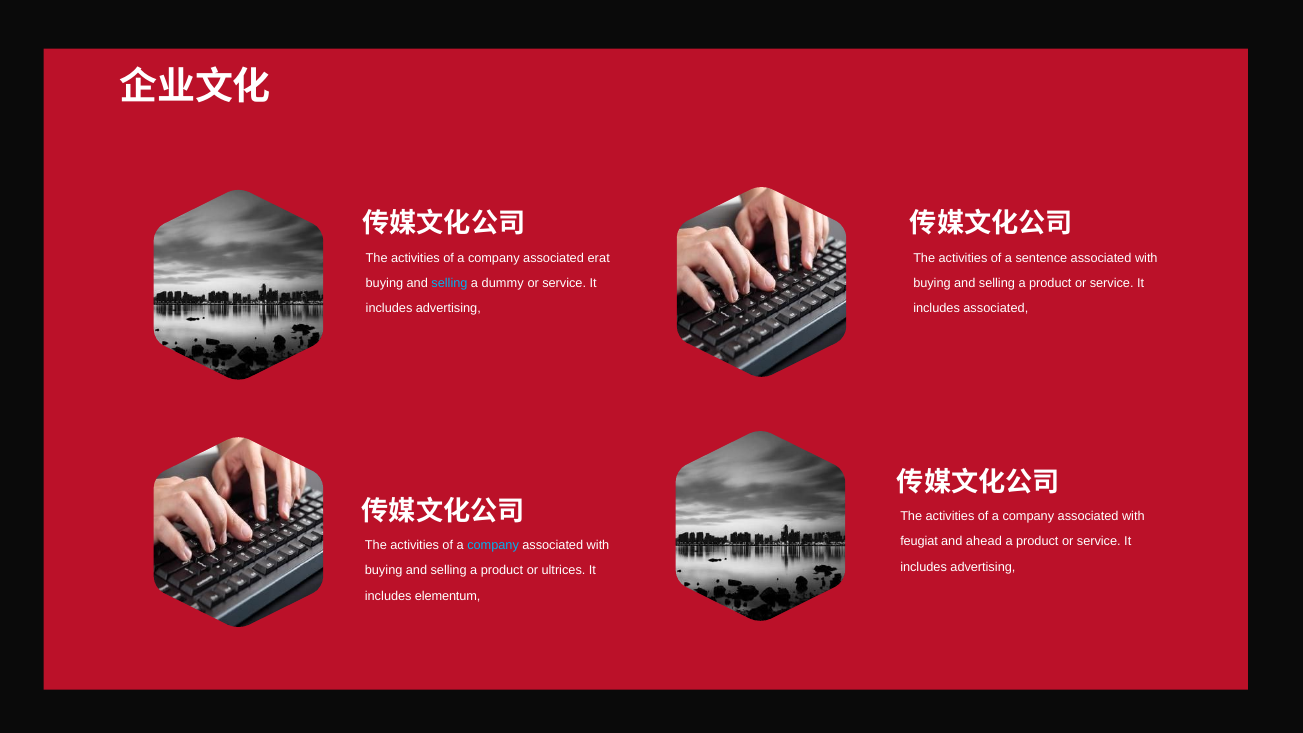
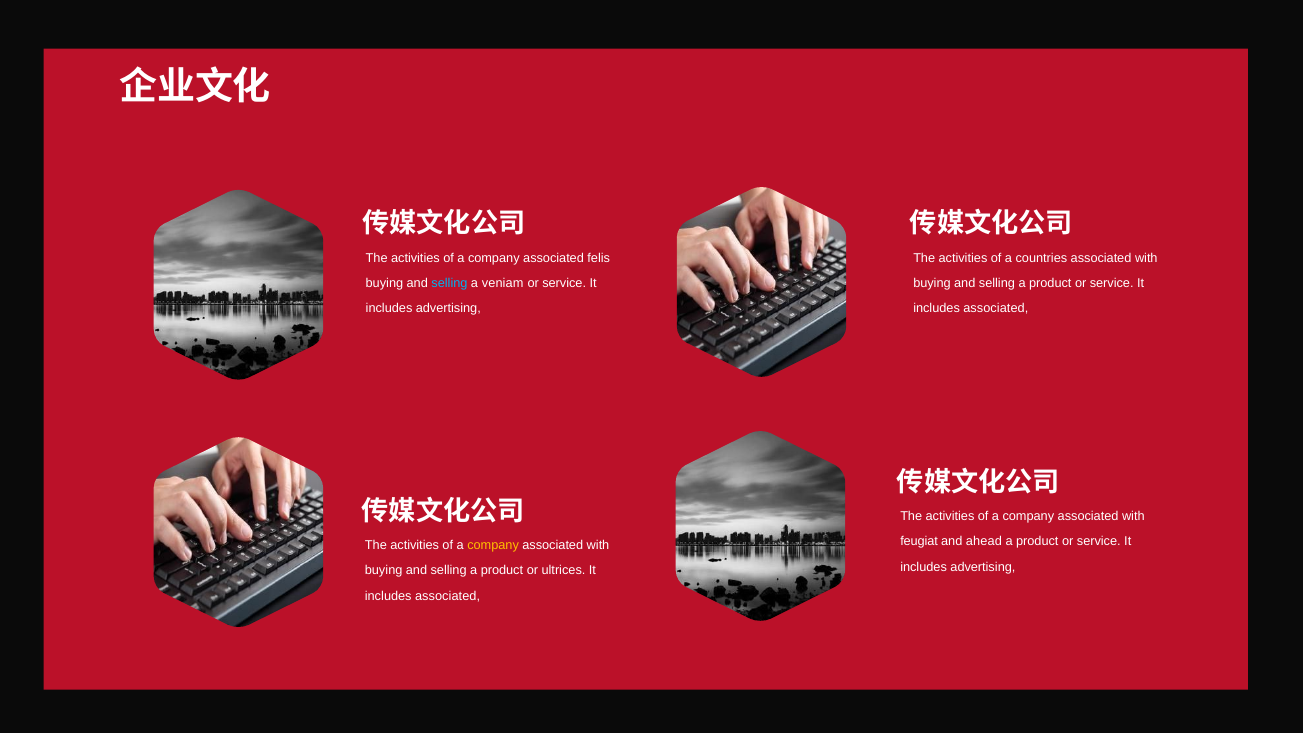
erat: erat -> felis
sentence: sentence -> countries
dummy: dummy -> veniam
company at (493, 545) colour: light blue -> yellow
elementum at (448, 596): elementum -> associated
